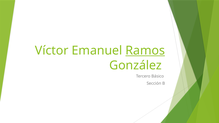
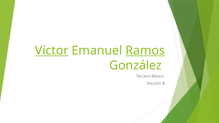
Víctor underline: none -> present
